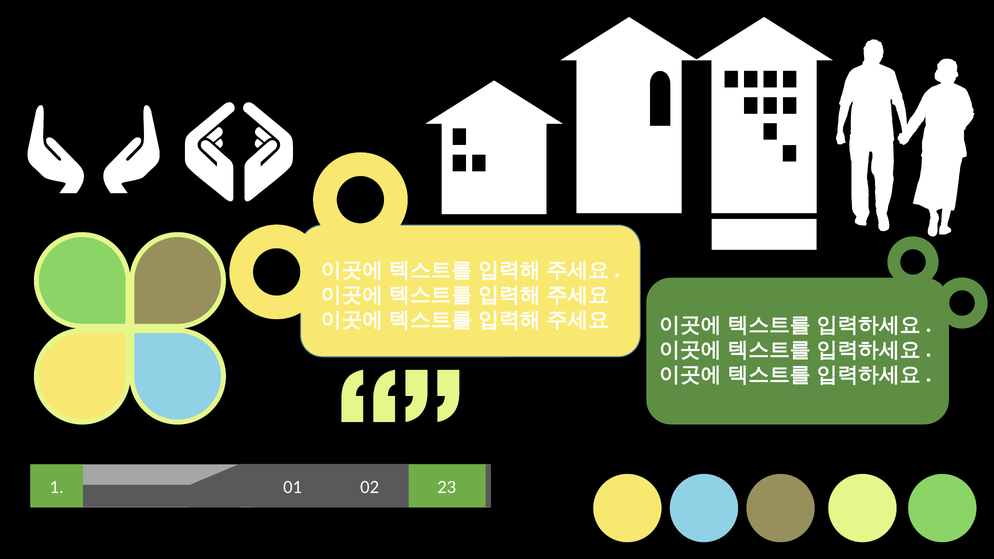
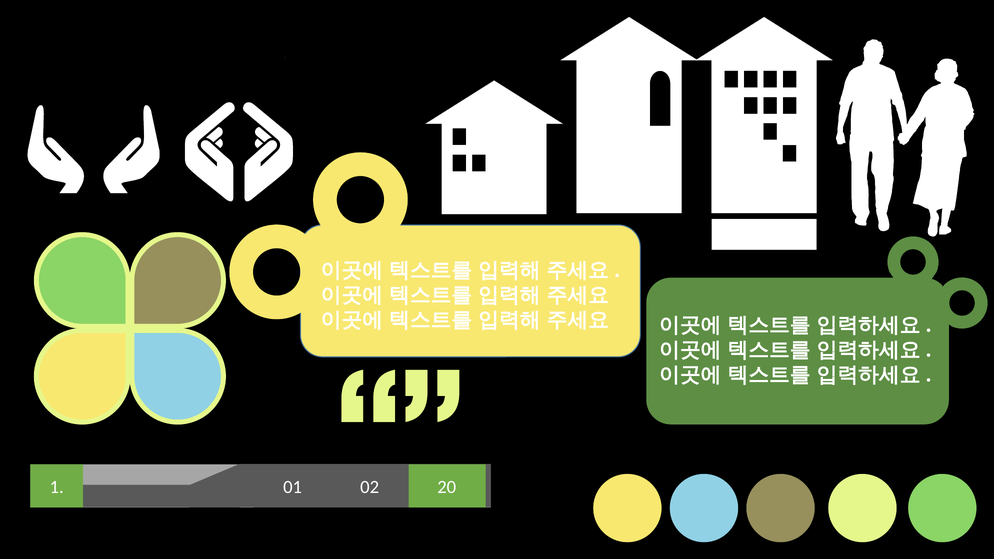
23: 23 -> 20
